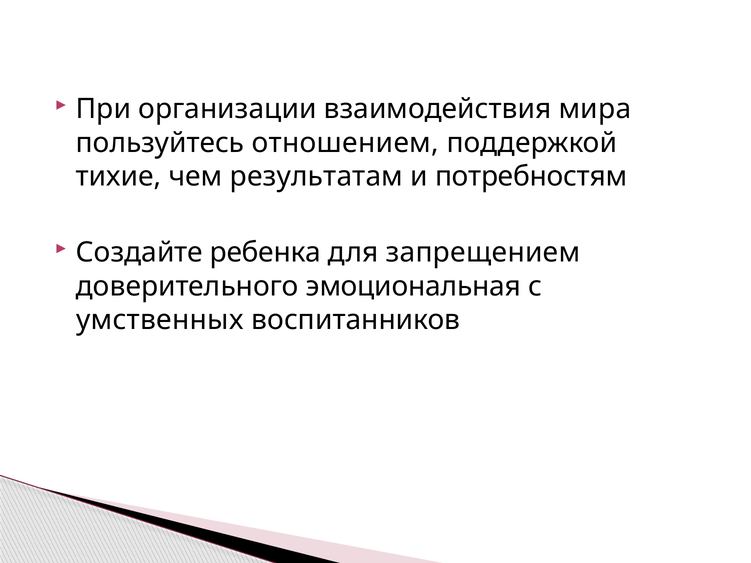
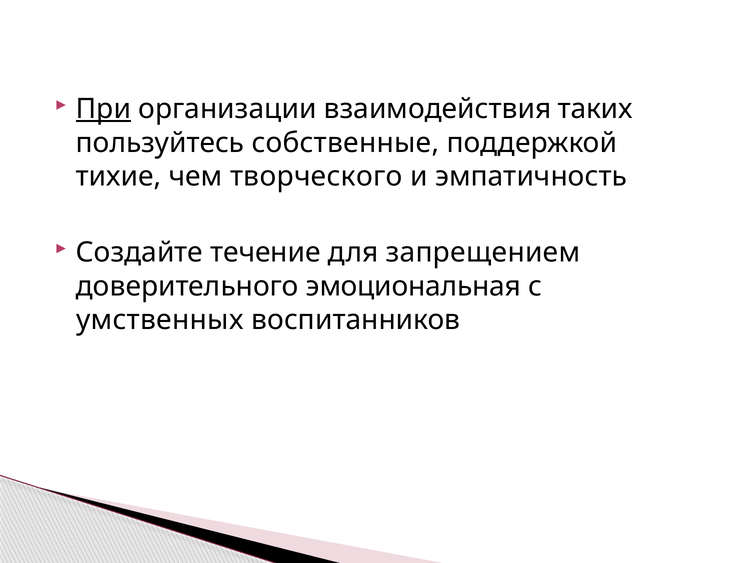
При underline: none -> present
мира: мира -> таких
отношением: отношением -> собственные
результатам: результатам -> творческого
потребностям: потребностям -> эмпатичность
ребенка: ребенка -> течение
